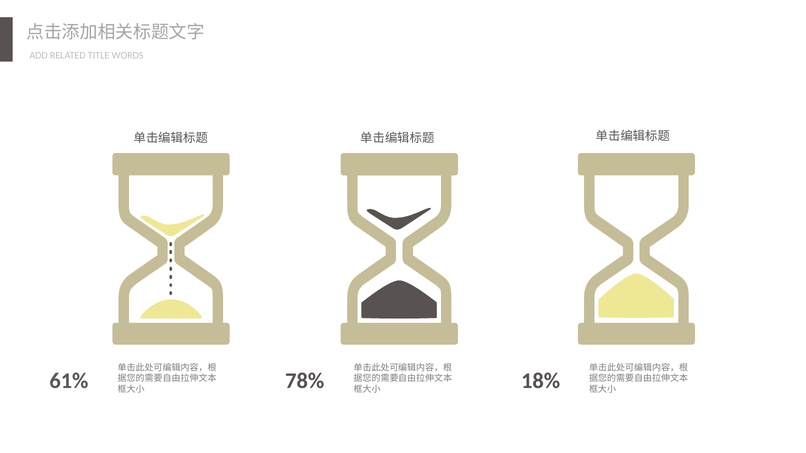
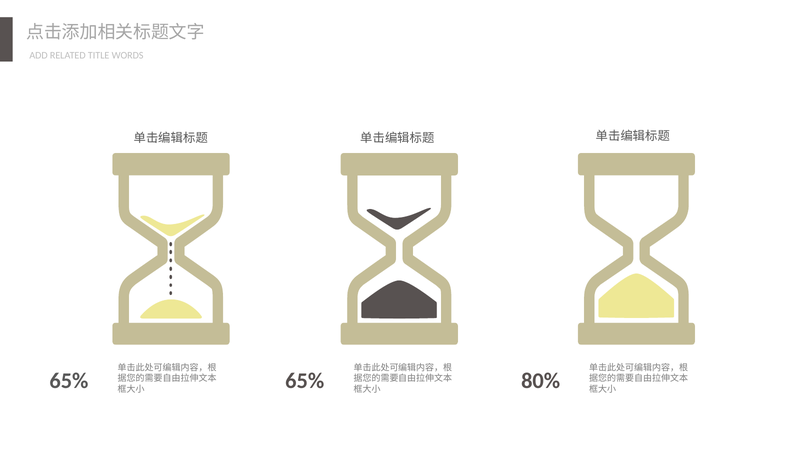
61% at (69, 381): 61% -> 65%
78% at (305, 381): 78% -> 65%
18%: 18% -> 80%
